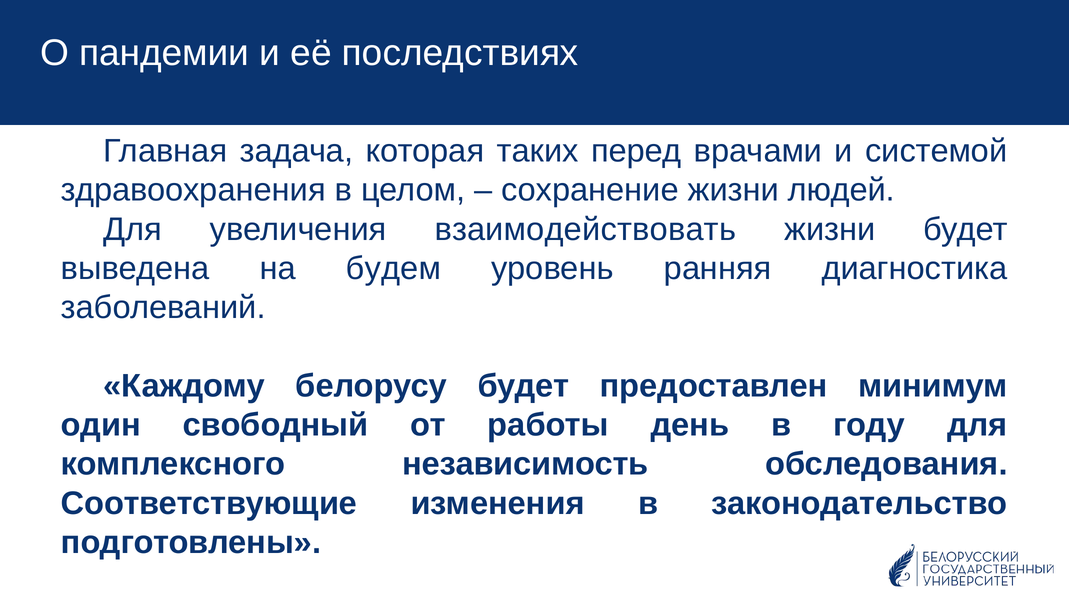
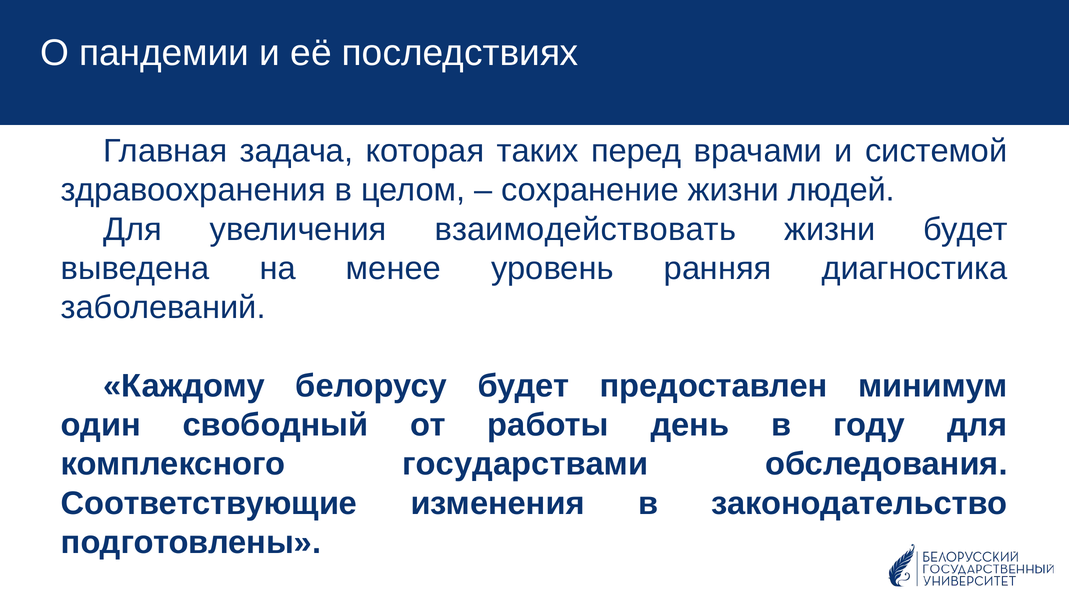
будем: будем -> менее
независимость: независимость -> государствами
